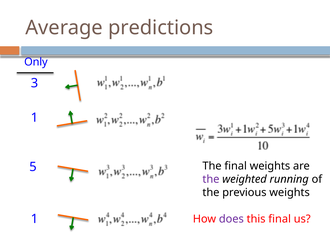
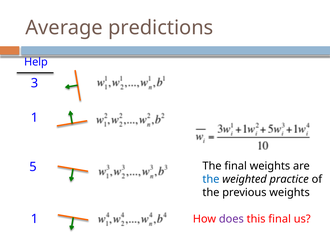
Only: Only -> Help
the at (211, 179) colour: purple -> blue
running: running -> practice
